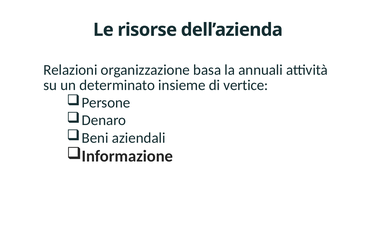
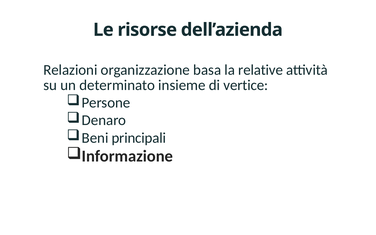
annuali: annuali -> relative
aziendali: aziendali -> principali
